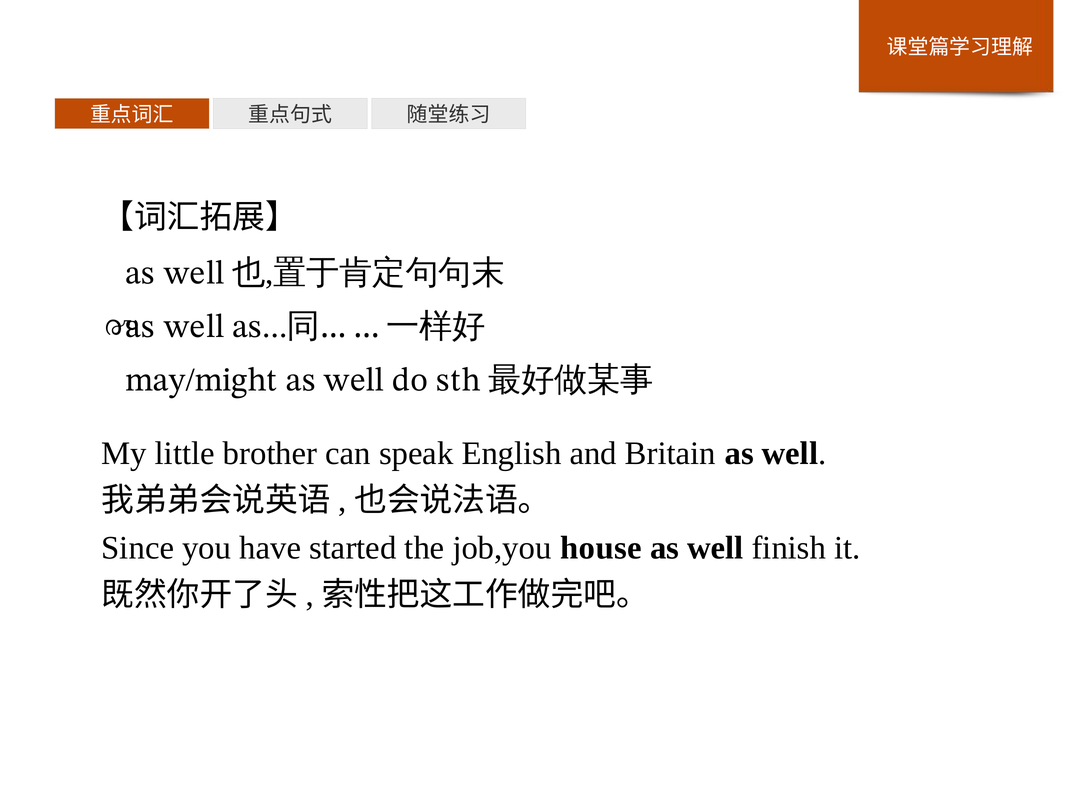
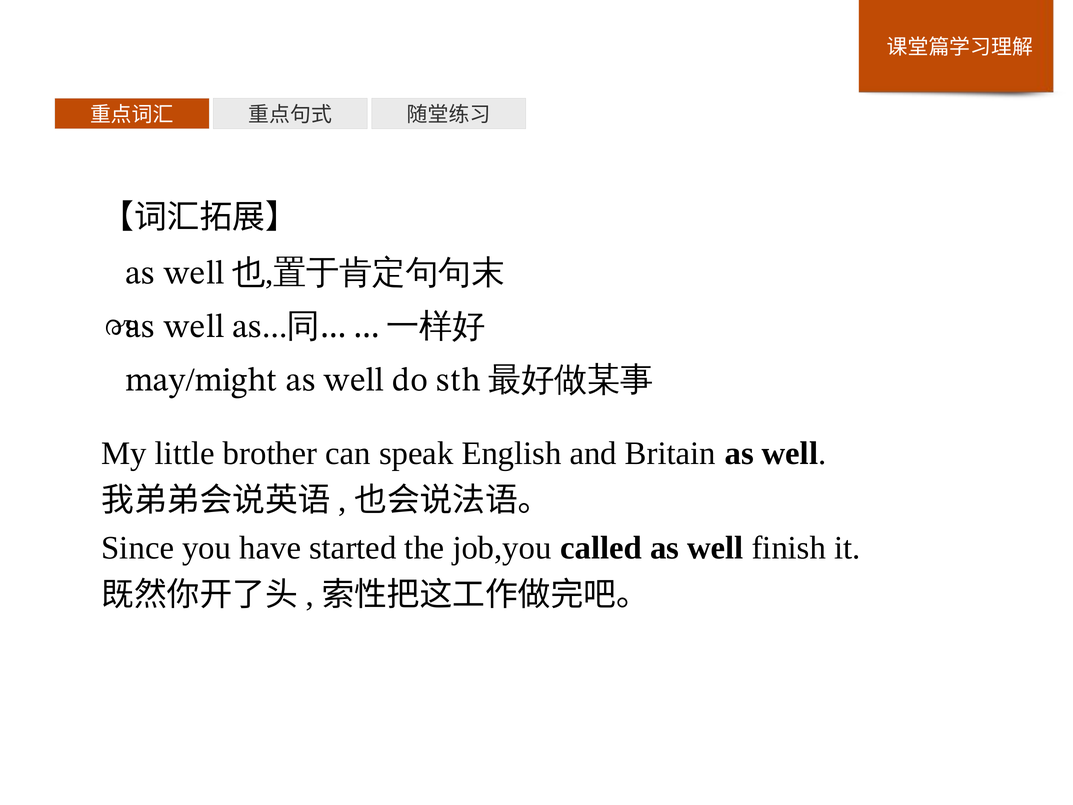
house: house -> called
